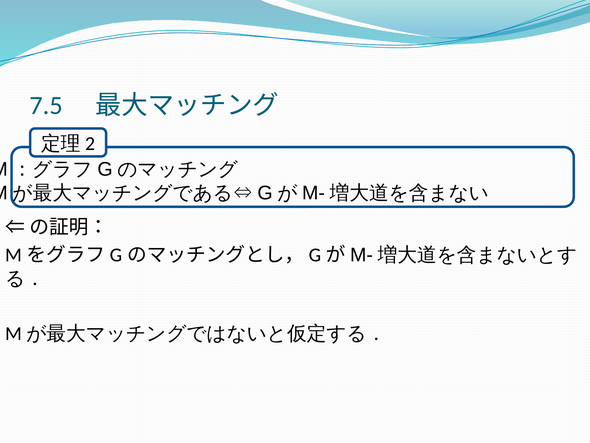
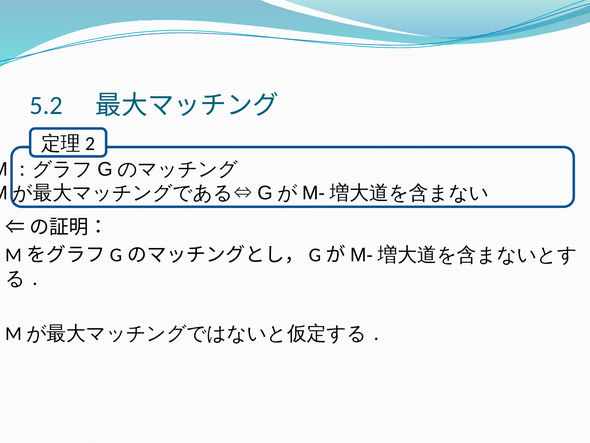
7.5: 7.5 -> 5.2
